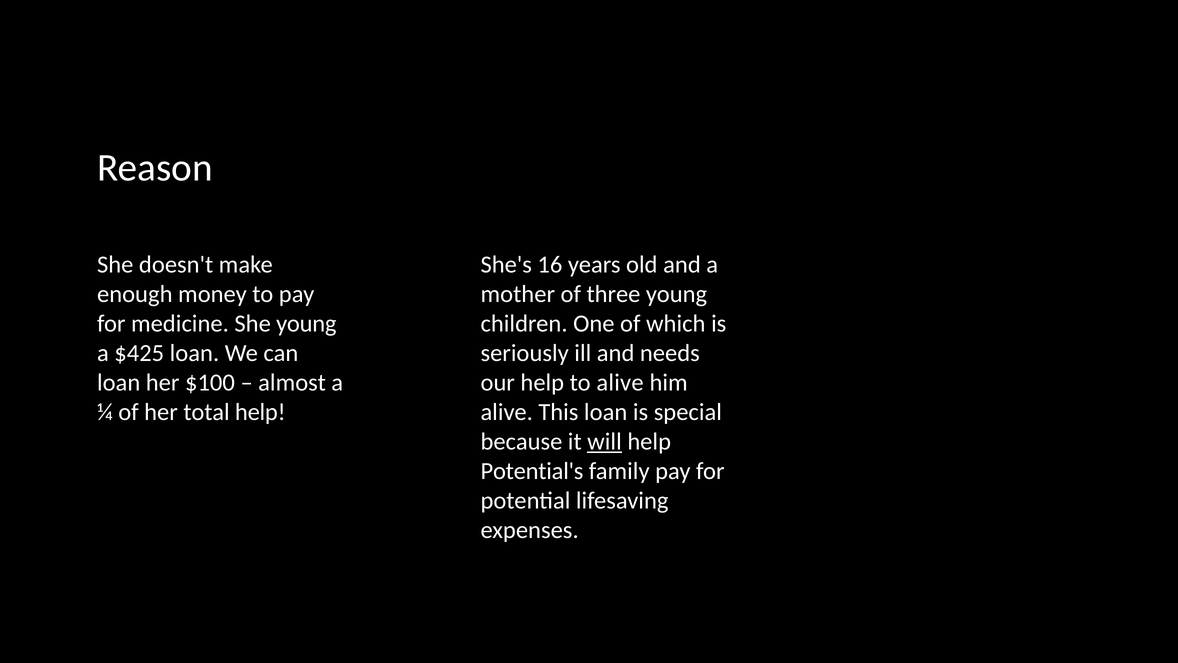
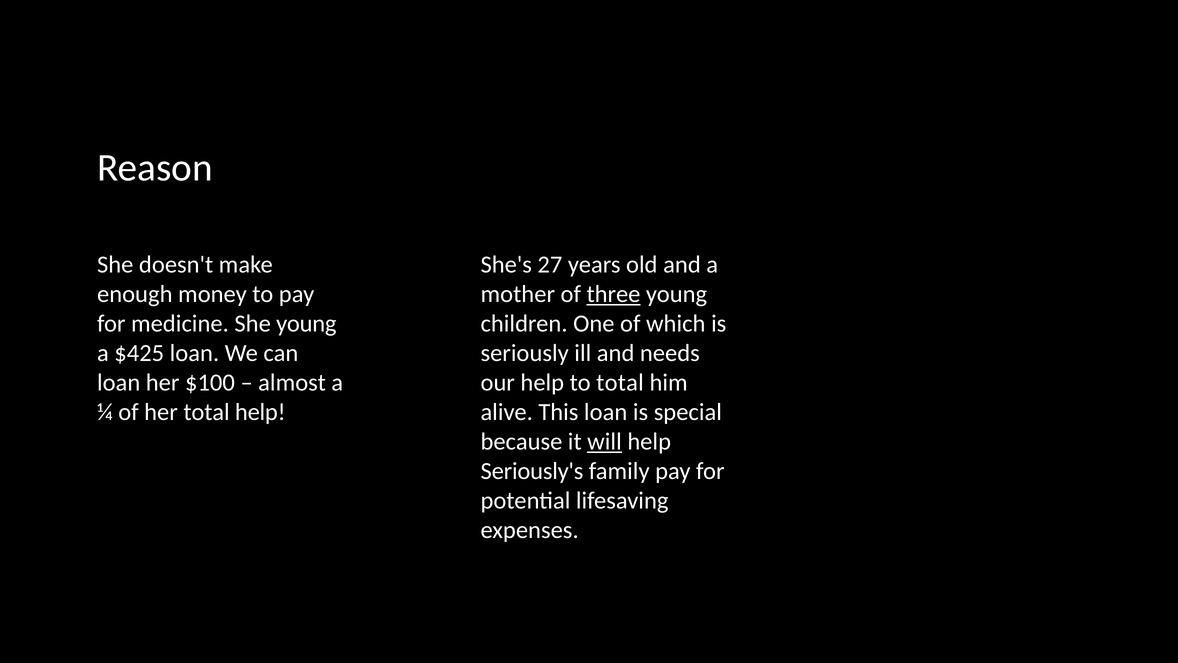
16: 16 -> 27
three underline: none -> present
to alive: alive -> total
Potential's: Potential's -> Seriously's
